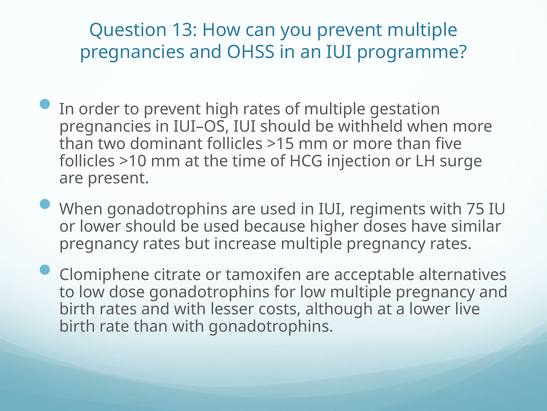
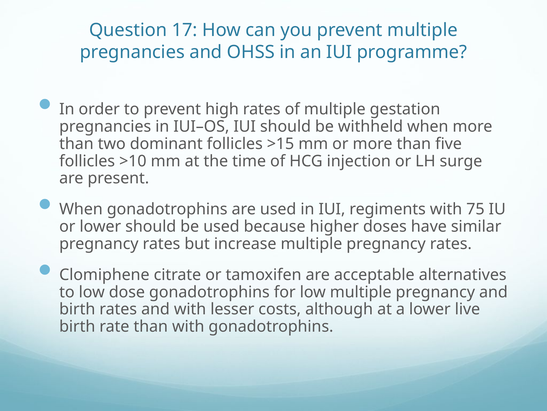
13: 13 -> 17
